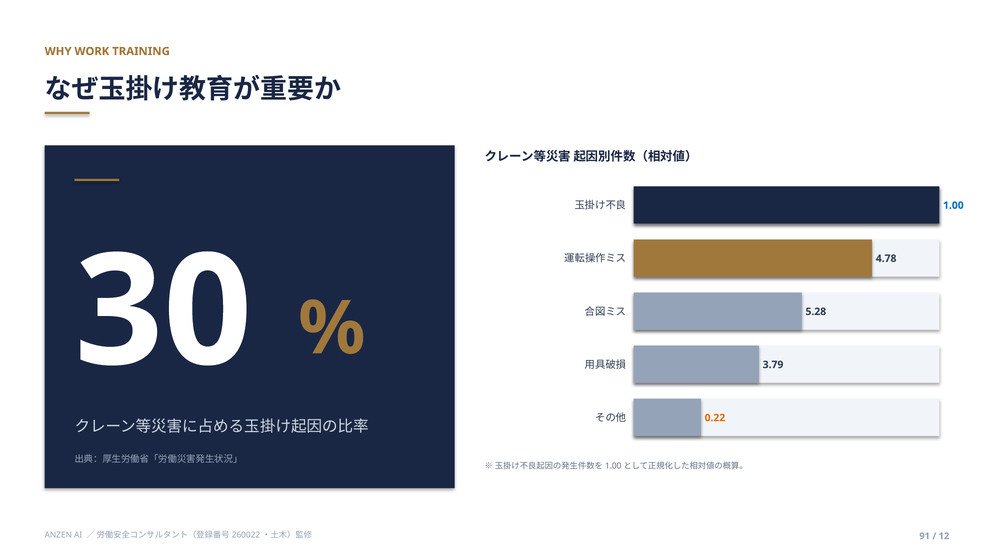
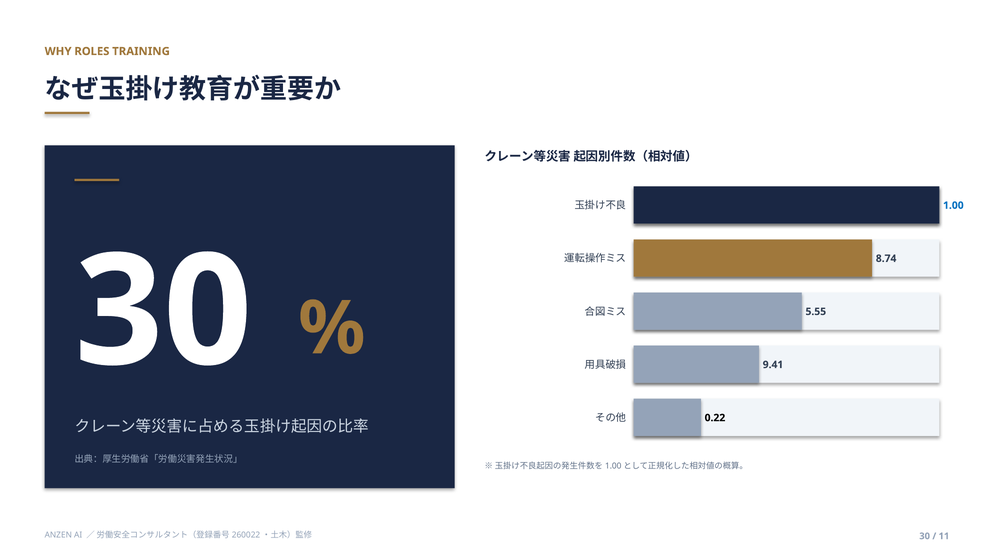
WORK: WORK -> ROLES
4.78: 4.78 -> 8.74
5.28: 5.28 -> 5.55
3.79: 3.79 -> 9.41
0.22 colour: orange -> black
91 at (925, 536): 91 -> 30
12: 12 -> 11
